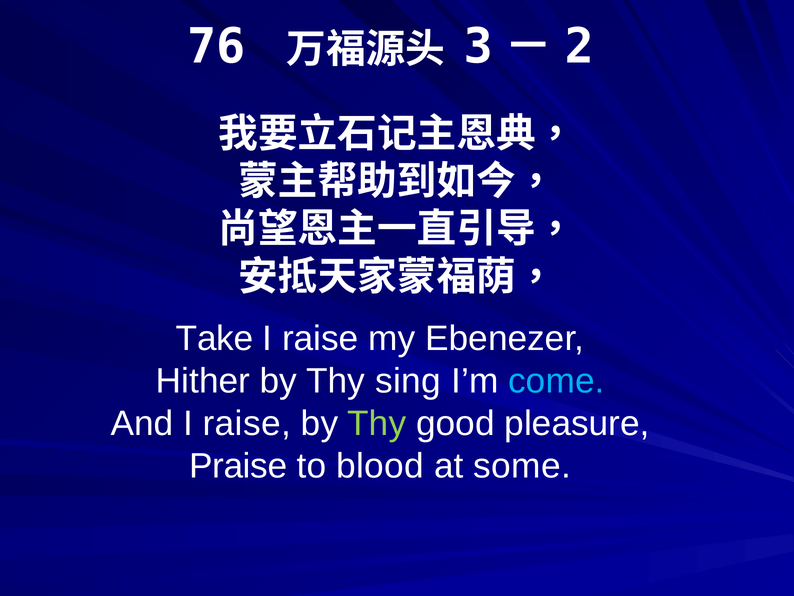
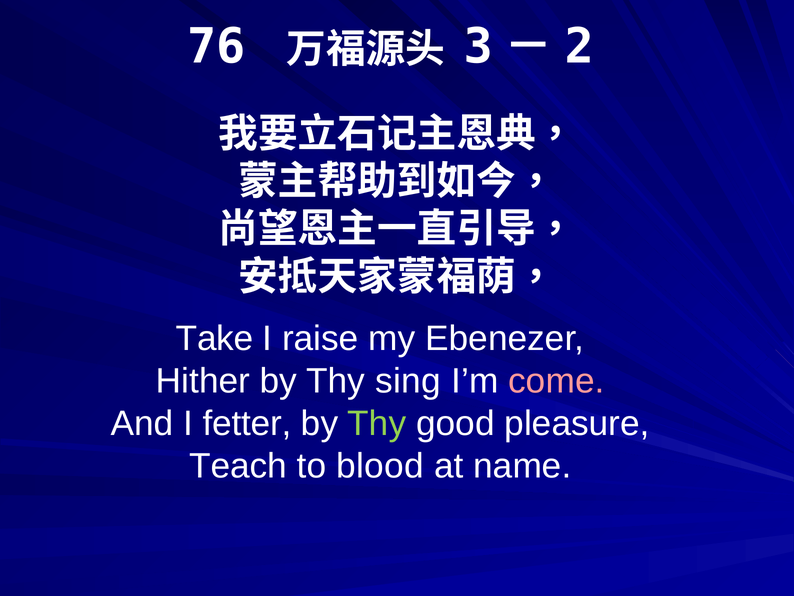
come colour: light blue -> pink
And I raise: raise -> fetter
Praise: Praise -> Teach
some: some -> name
